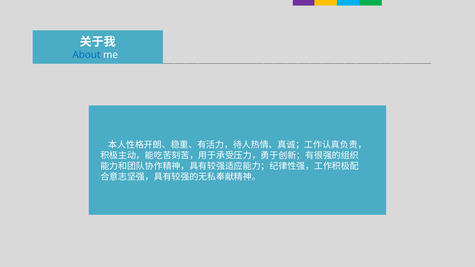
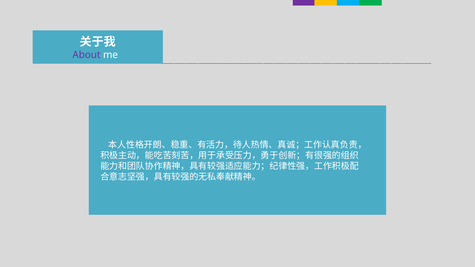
About colour: blue -> purple
